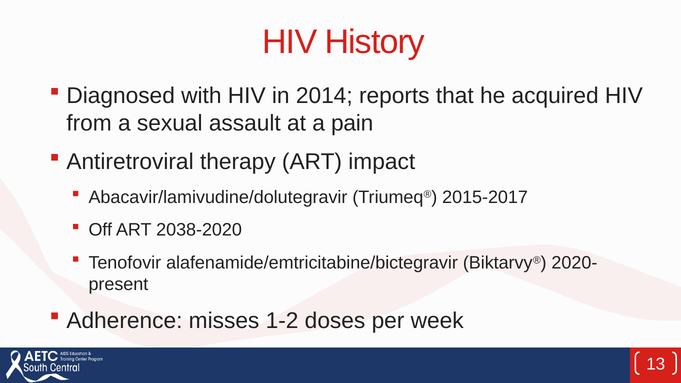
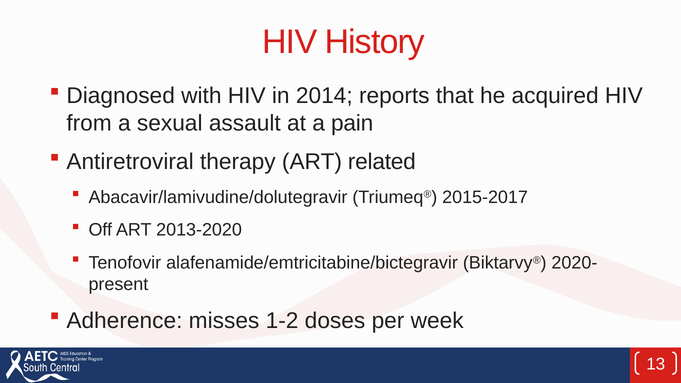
impact: impact -> related
2038-2020: 2038-2020 -> 2013-2020
